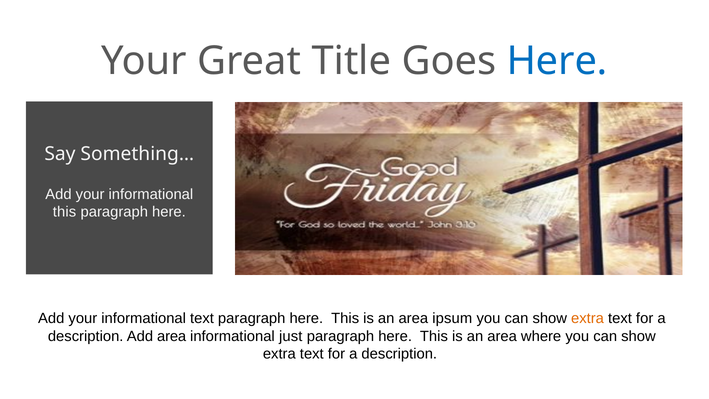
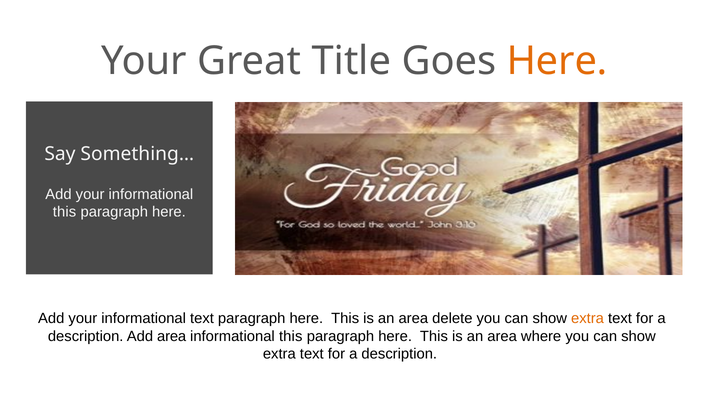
Here at (557, 61) colour: blue -> orange
ipsum: ipsum -> delete
just at (291, 336): just -> this
